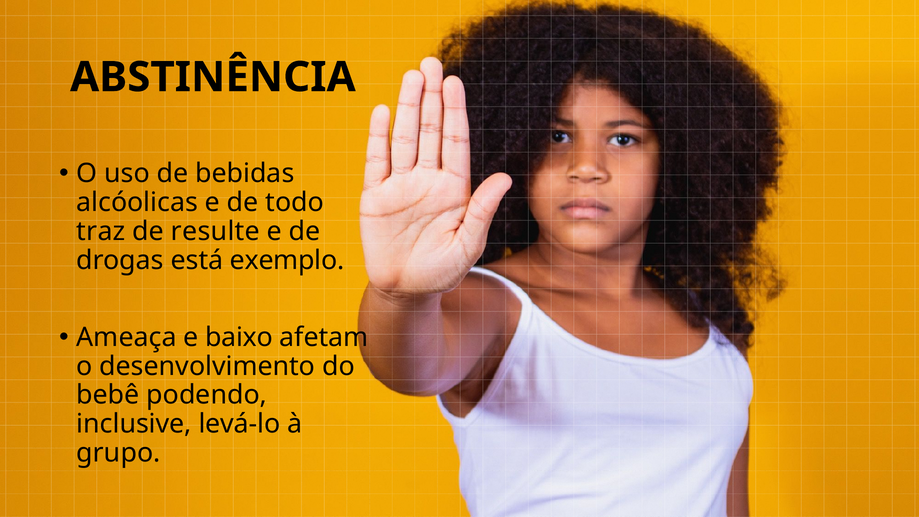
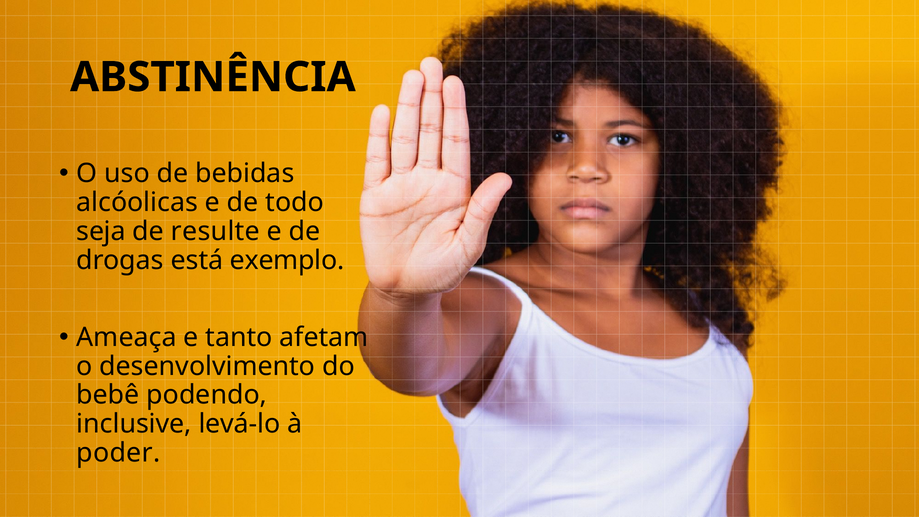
traz: traz -> seja
baixo: baixo -> tanto
grupo: grupo -> poder
